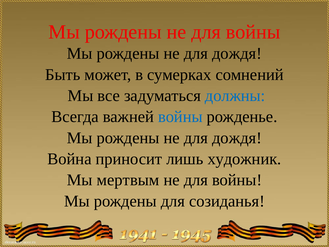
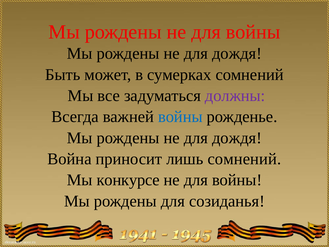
должны colour: blue -> purple
лишь художник: художник -> сомнений
мертвым: мертвым -> конкурсе
